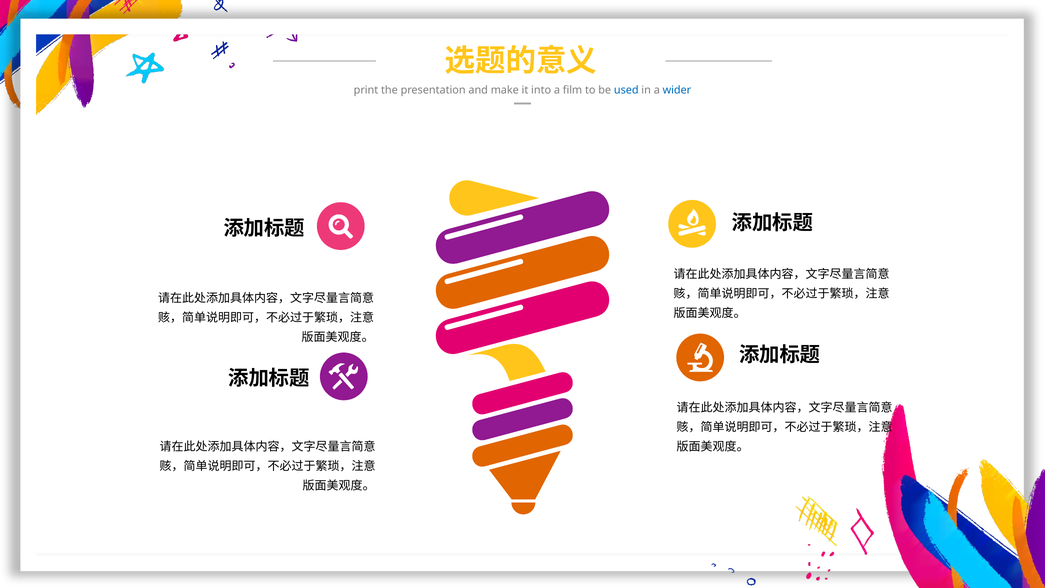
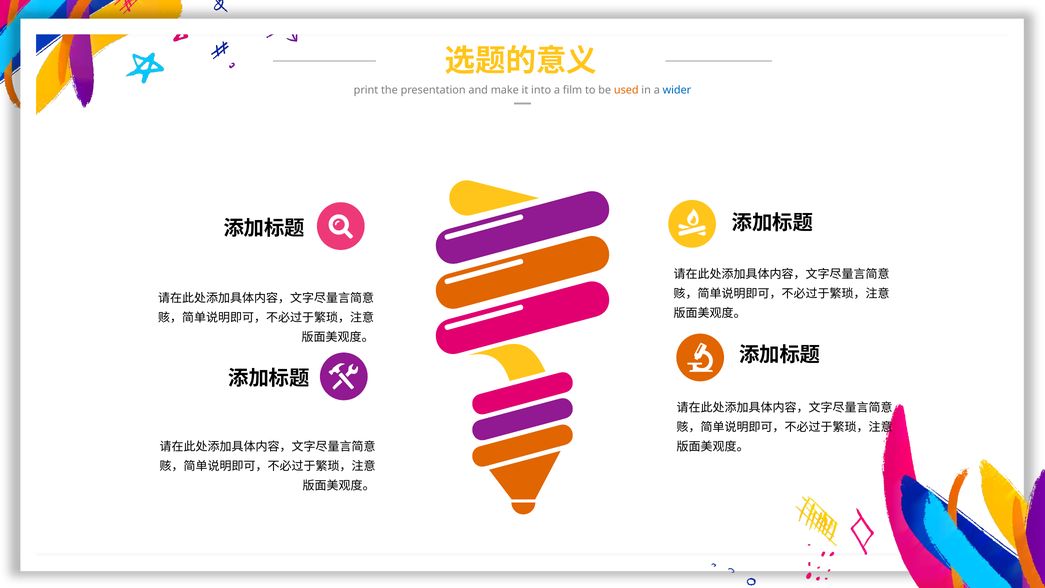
used colour: blue -> orange
